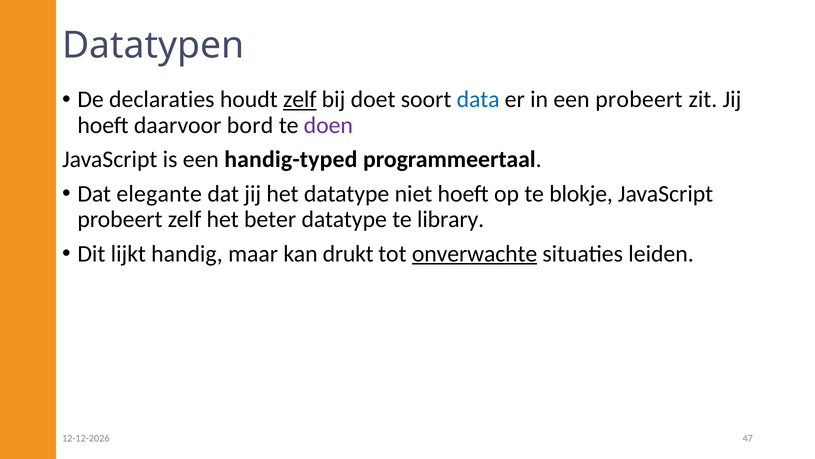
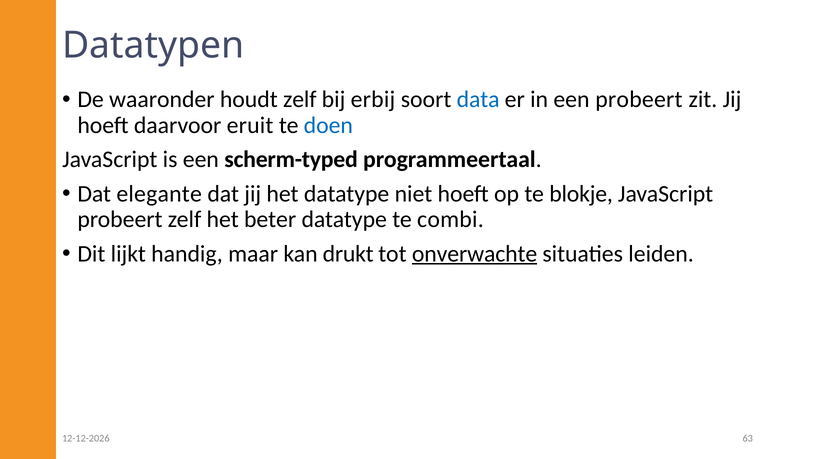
declaraties: declaraties -> waaronder
zelf at (300, 100) underline: present -> none
doet: doet -> erbij
bord: bord -> eruit
doen colour: purple -> blue
handig-typed: handig-typed -> scherm-typed
library: library -> combi
47: 47 -> 63
